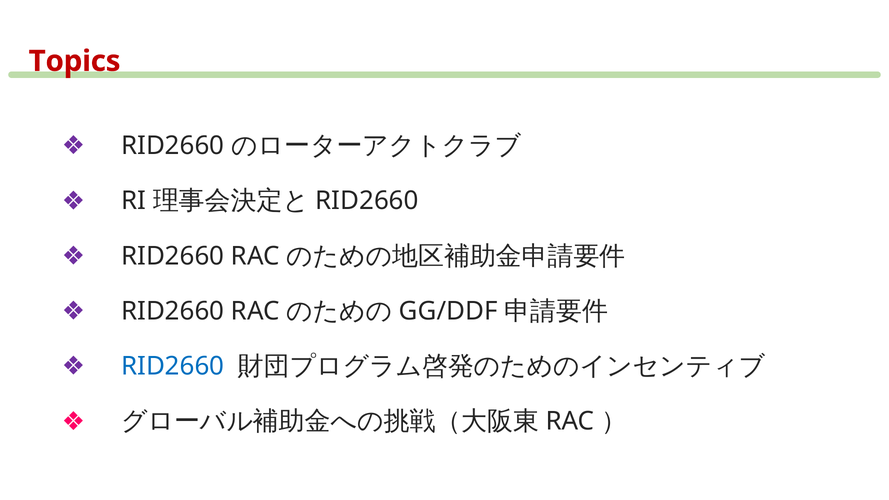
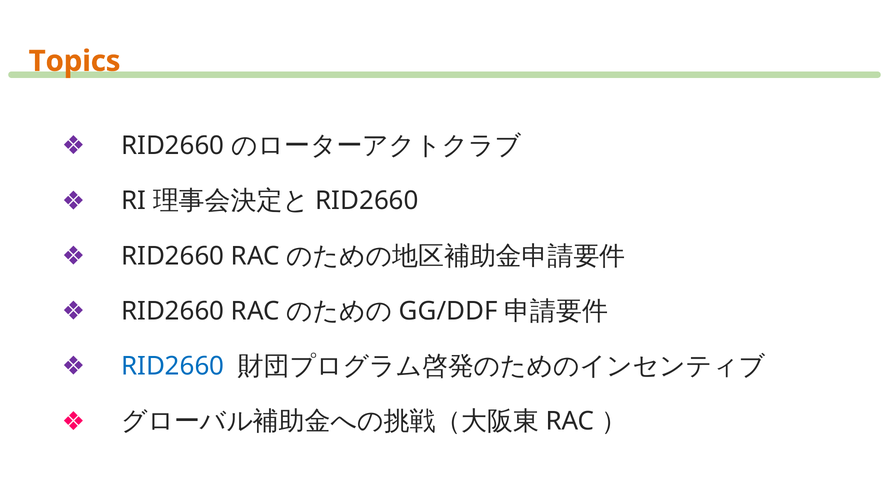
Topics colour: red -> orange
